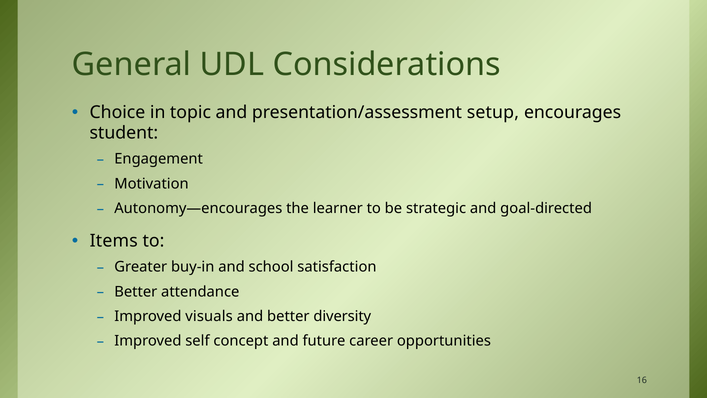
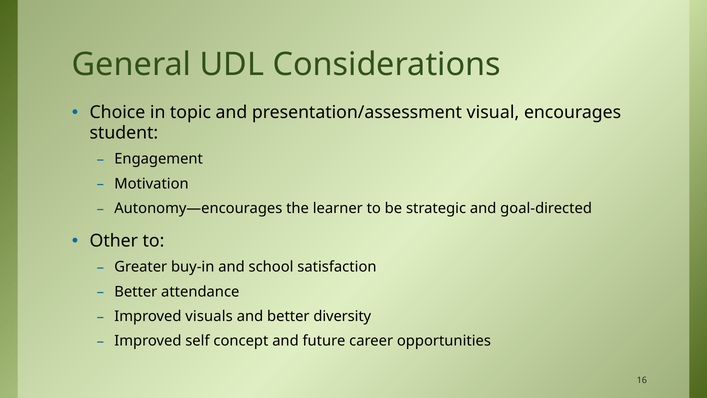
setup: setup -> visual
Items: Items -> Other
